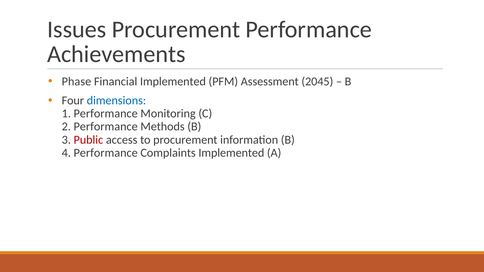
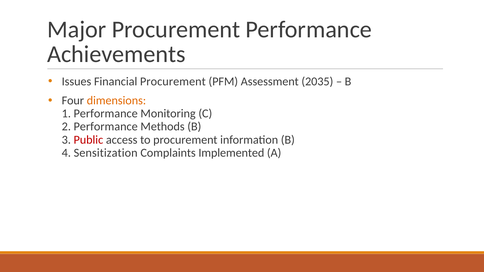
Issues: Issues -> Major
Phase: Phase -> Issues
Financial Implemented: Implemented -> Procurement
2045: 2045 -> 2035
dimensions colour: blue -> orange
4 Performance: Performance -> Sensitization
